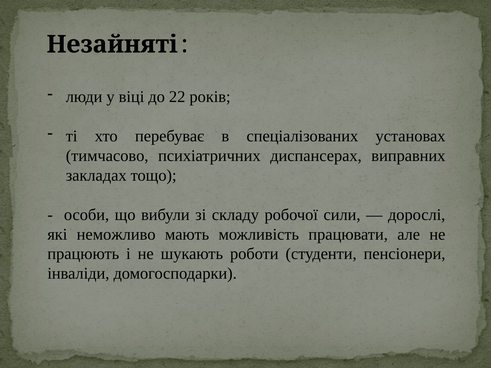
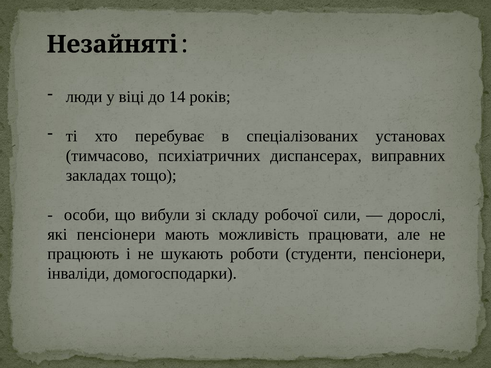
22: 22 -> 14
які неможливо: неможливо -> пенсіонери
